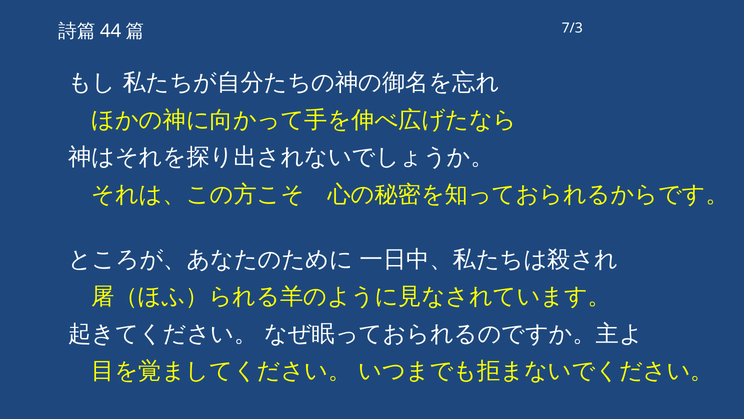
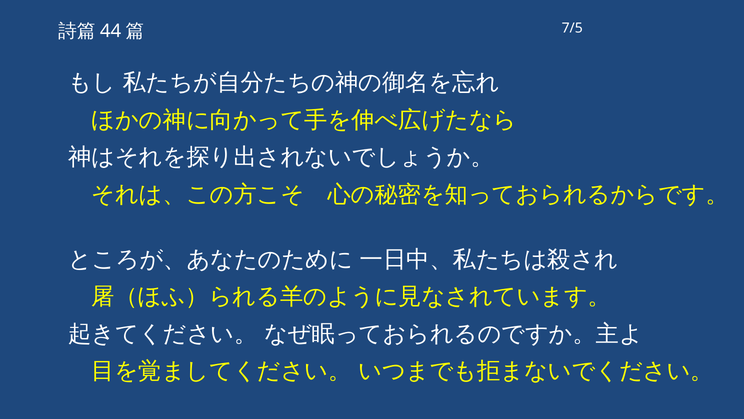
7/3: 7/3 -> 7/5
